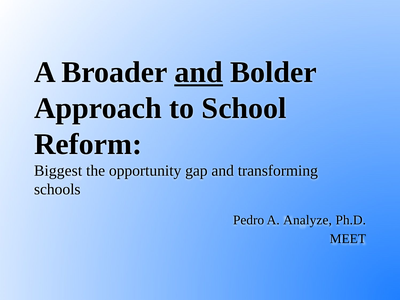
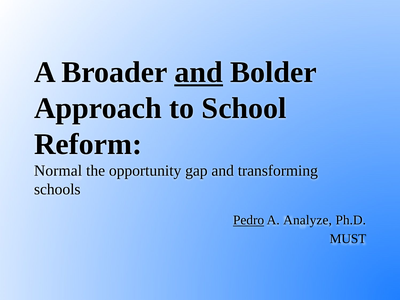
Biggest: Biggest -> Normal
Pedro underline: none -> present
MEET: MEET -> MUST
